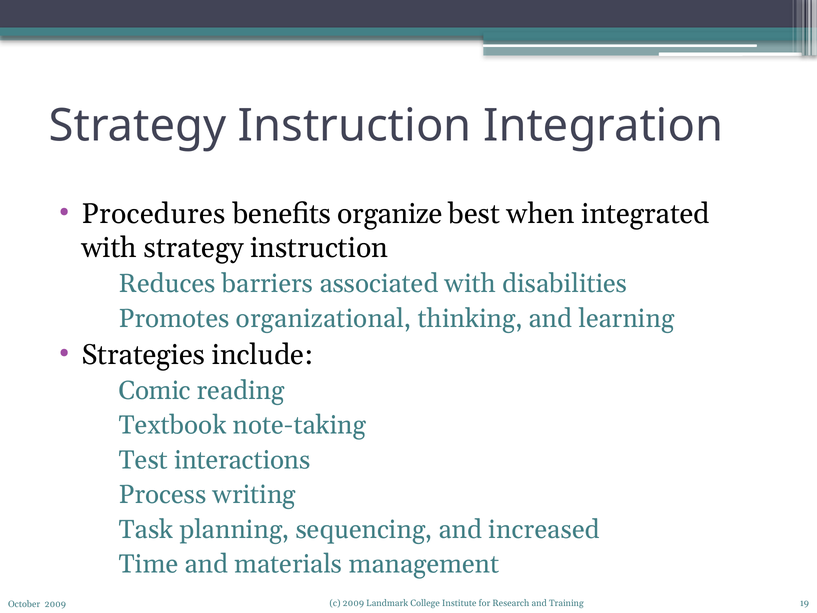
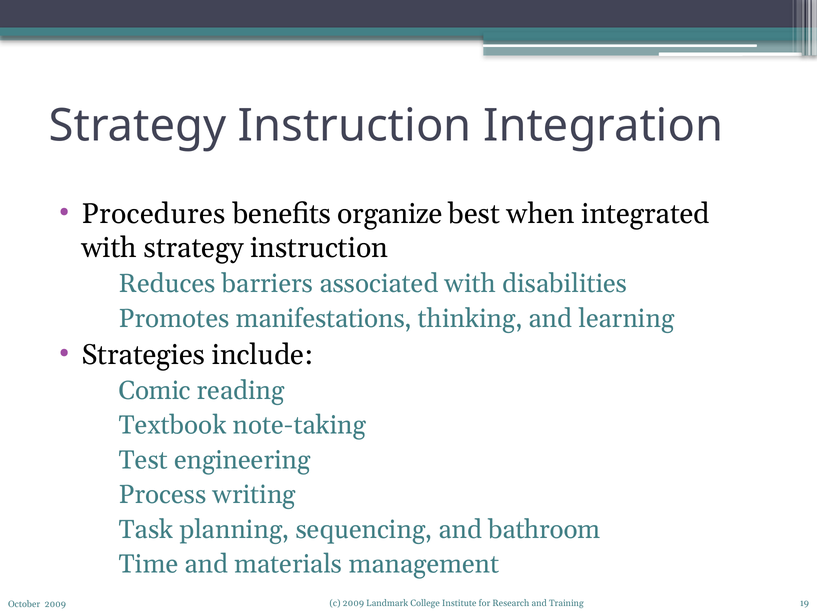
organizational: organizational -> manifestations
interactions: interactions -> engineering
increased: increased -> bathroom
